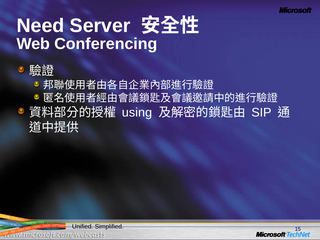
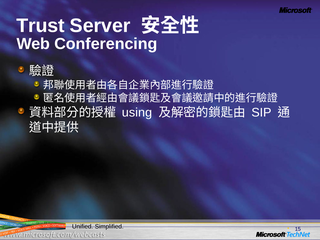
Need: Need -> Trust
